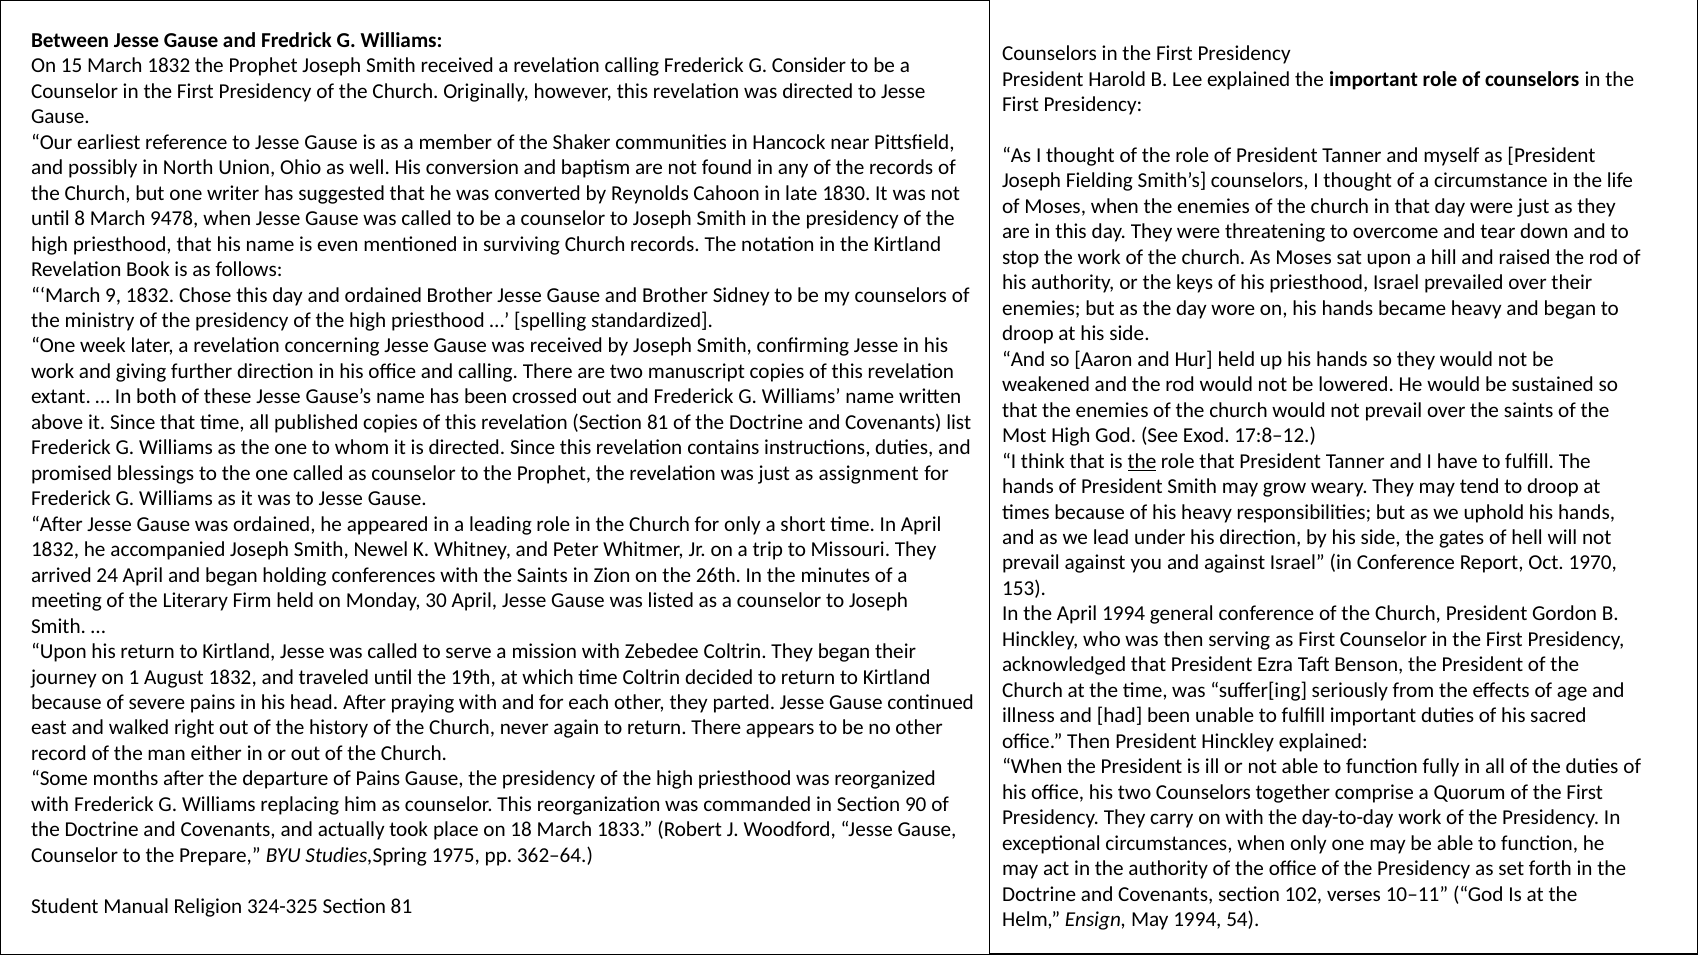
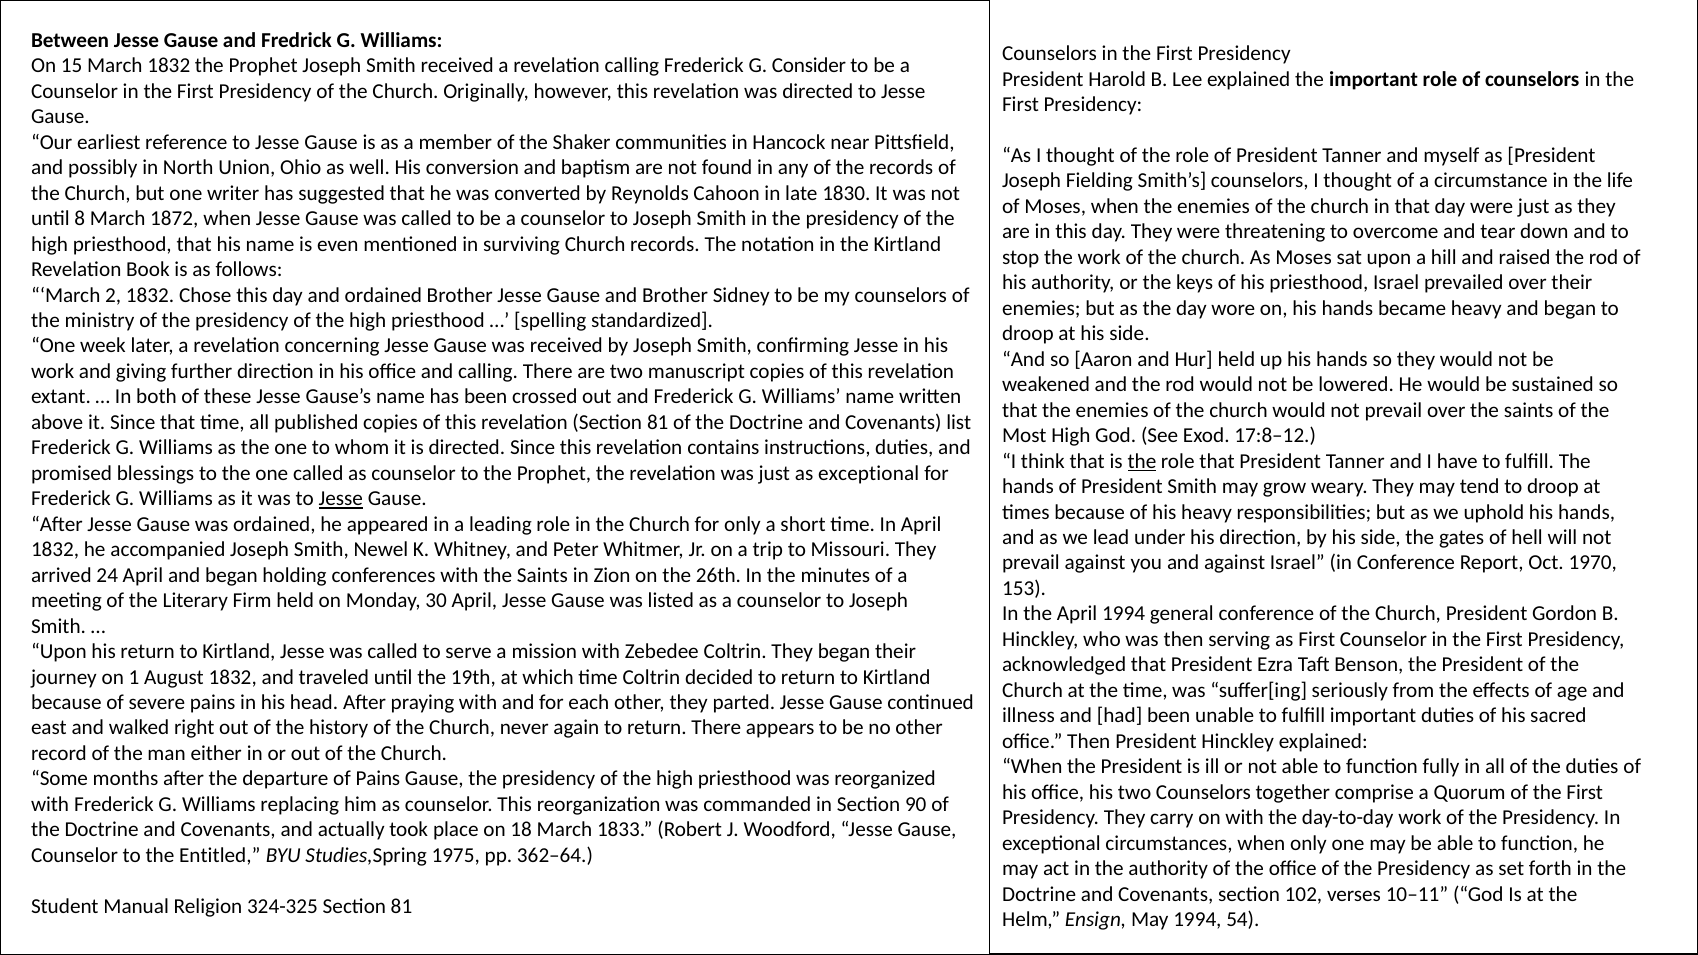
9478: 9478 -> 1872
9: 9 -> 2
as assignment: assignment -> exceptional
Jesse at (341, 499) underline: none -> present
Prepare: Prepare -> Entitled
